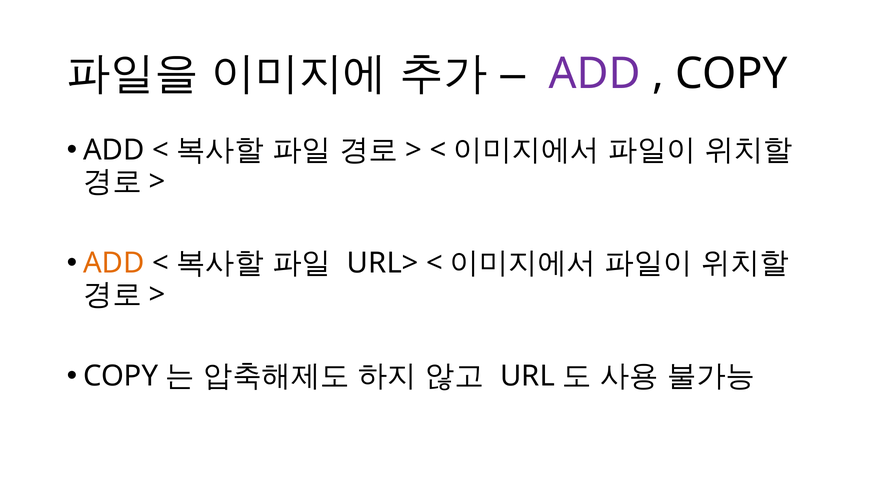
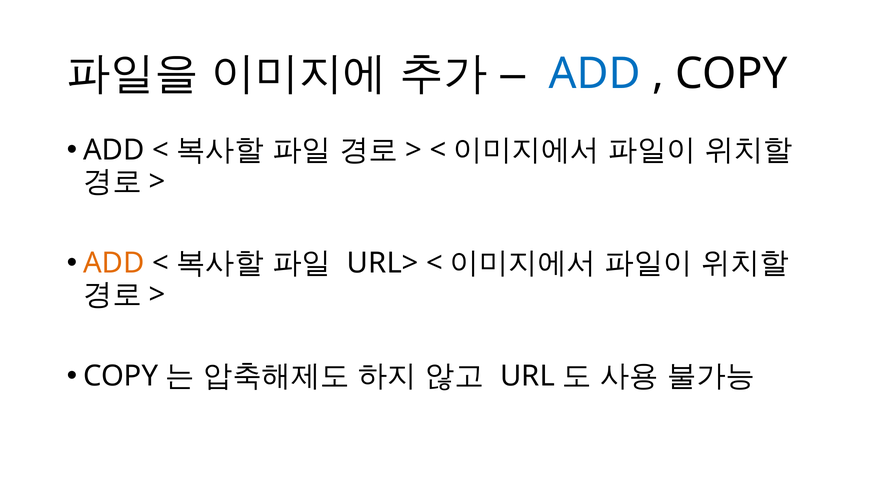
ADD at (595, 74) colour: purple -> blue
